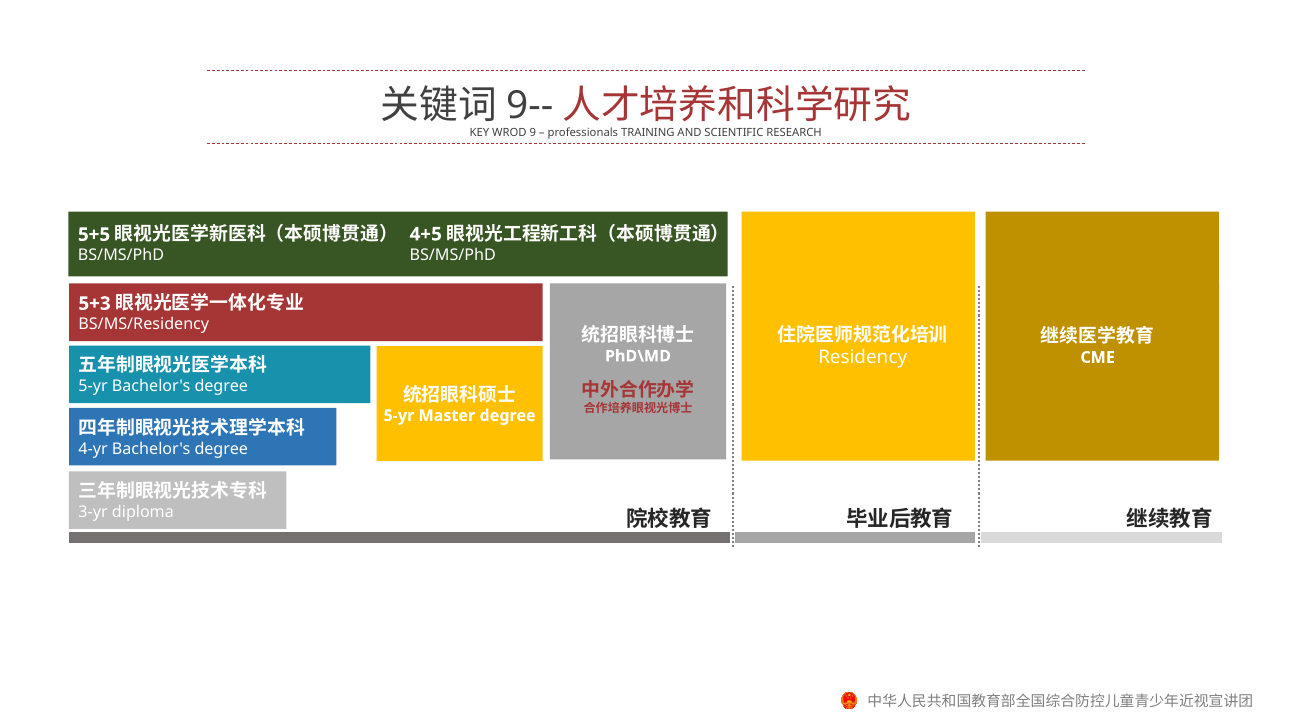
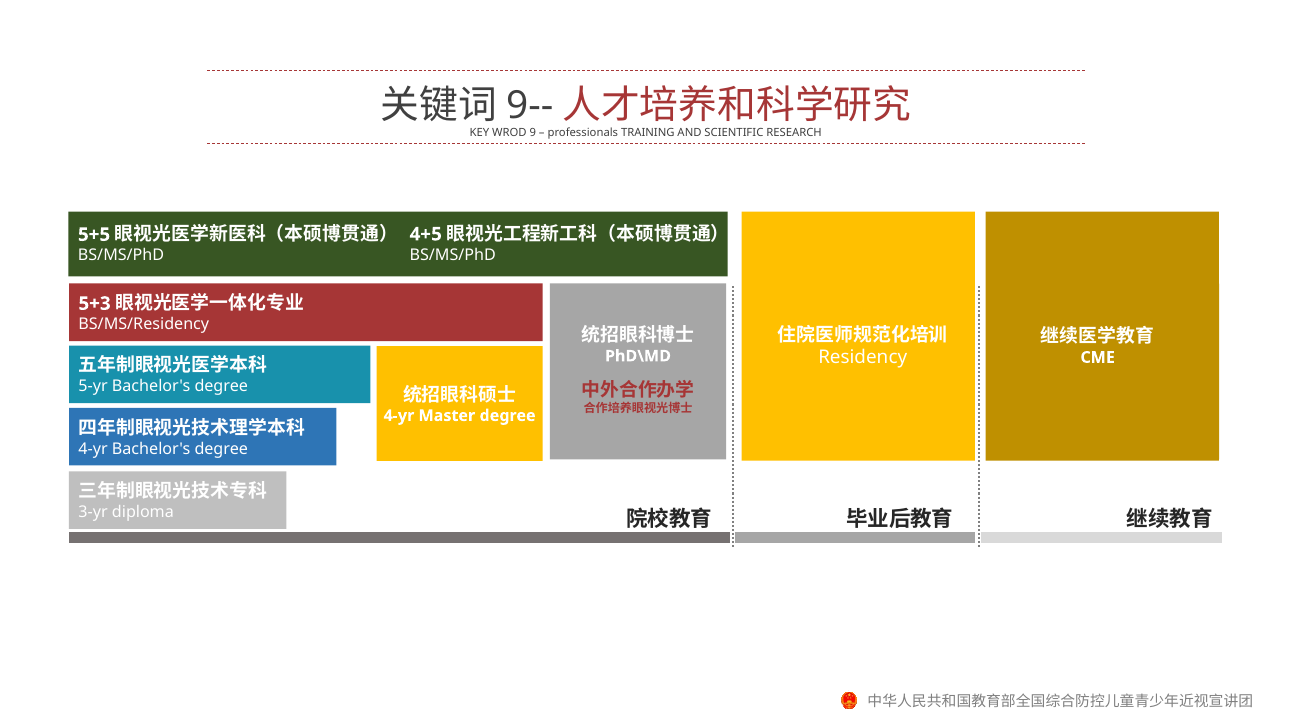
5-yr at (399, 415): 5-yr -> 4-yr
